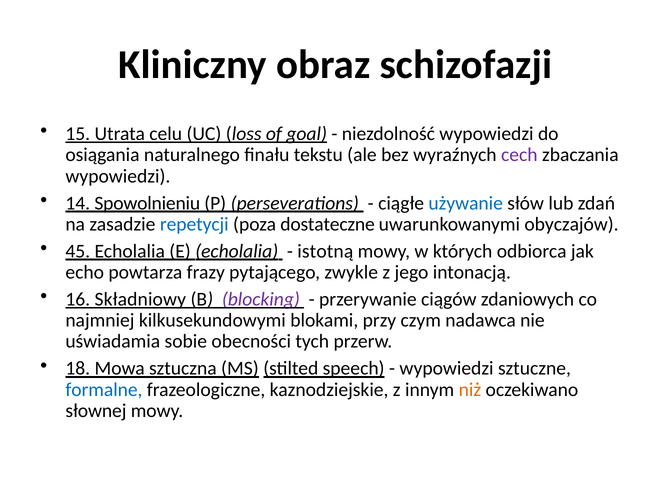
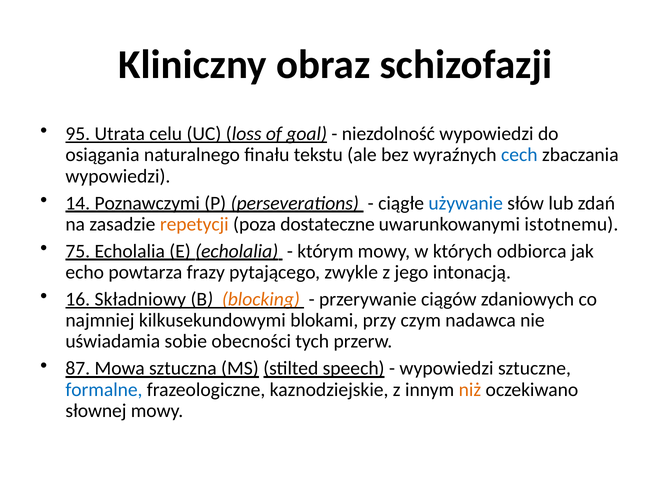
15: 15 -> 95
cech colour: purple -> blue
Spowolnieniu: Spowolnieniu -> Poznawczymi
repetycji colour: blue -> orange
obyczajów: obyczajów -> istotnemu
45: 45 -> 75
istotną: istotną -> którym
blocking colour: purple -> orange
18: 18 -> 87
